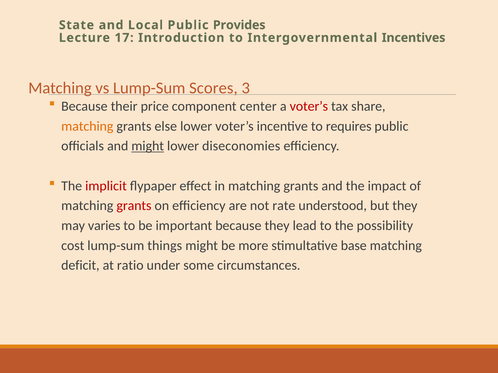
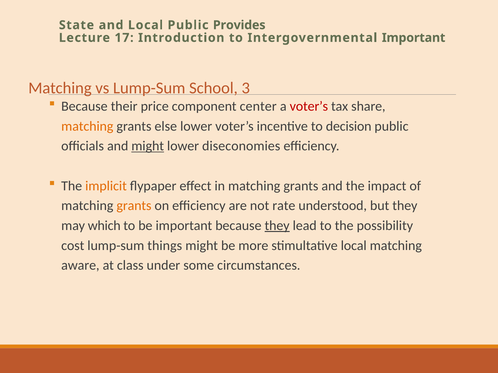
Intergovernmental Incentives: Incentives -> Important
Scores: Scores -> School
requires: requires -> decision
implicit colour: red -> orange
grants at (134, 206) colour: red -> orange
varies: varies -> which
they at (277, 226) underline: none -> present
stimultative base: base -> local
deficit: deficit -> aware
ratio: ratio -> class
